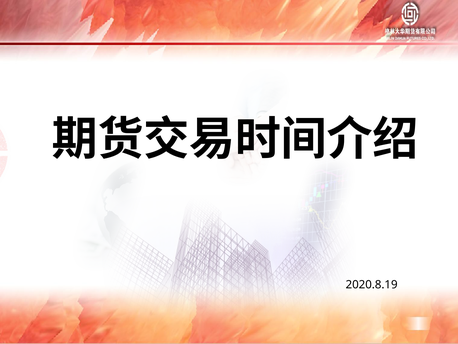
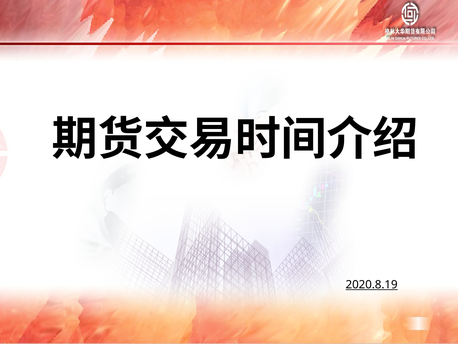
2020.8.19 underline: none -> present
